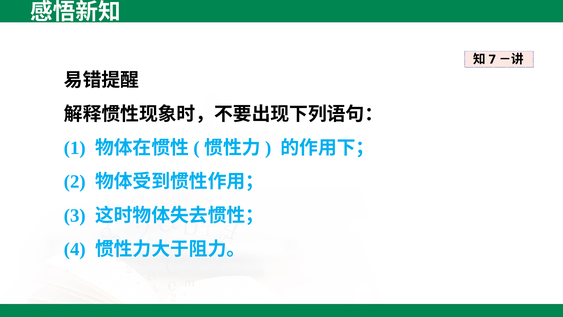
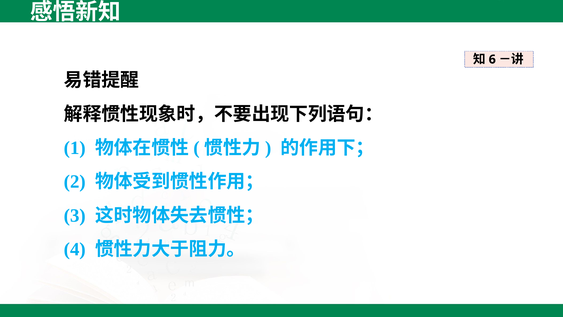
7: 7 -> 6
